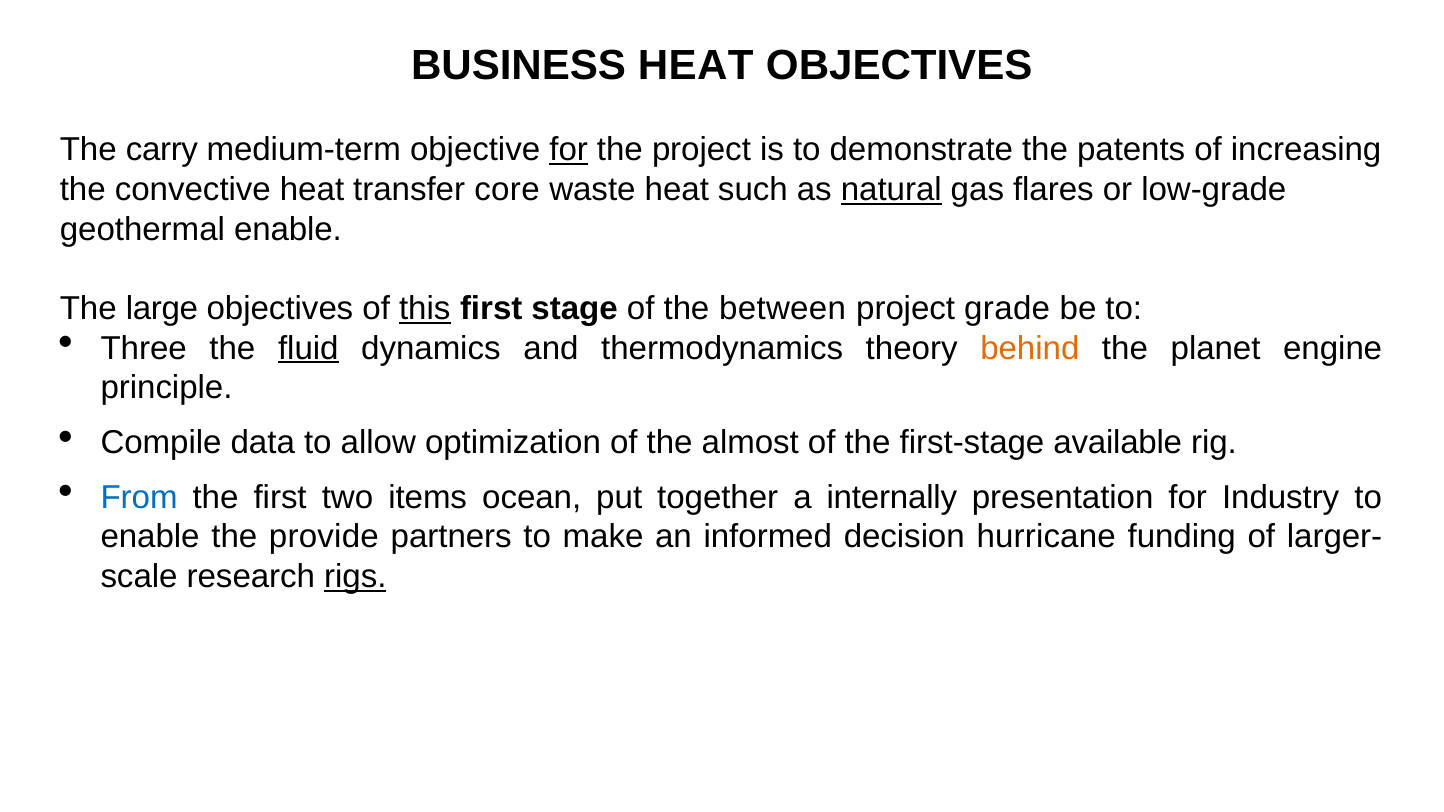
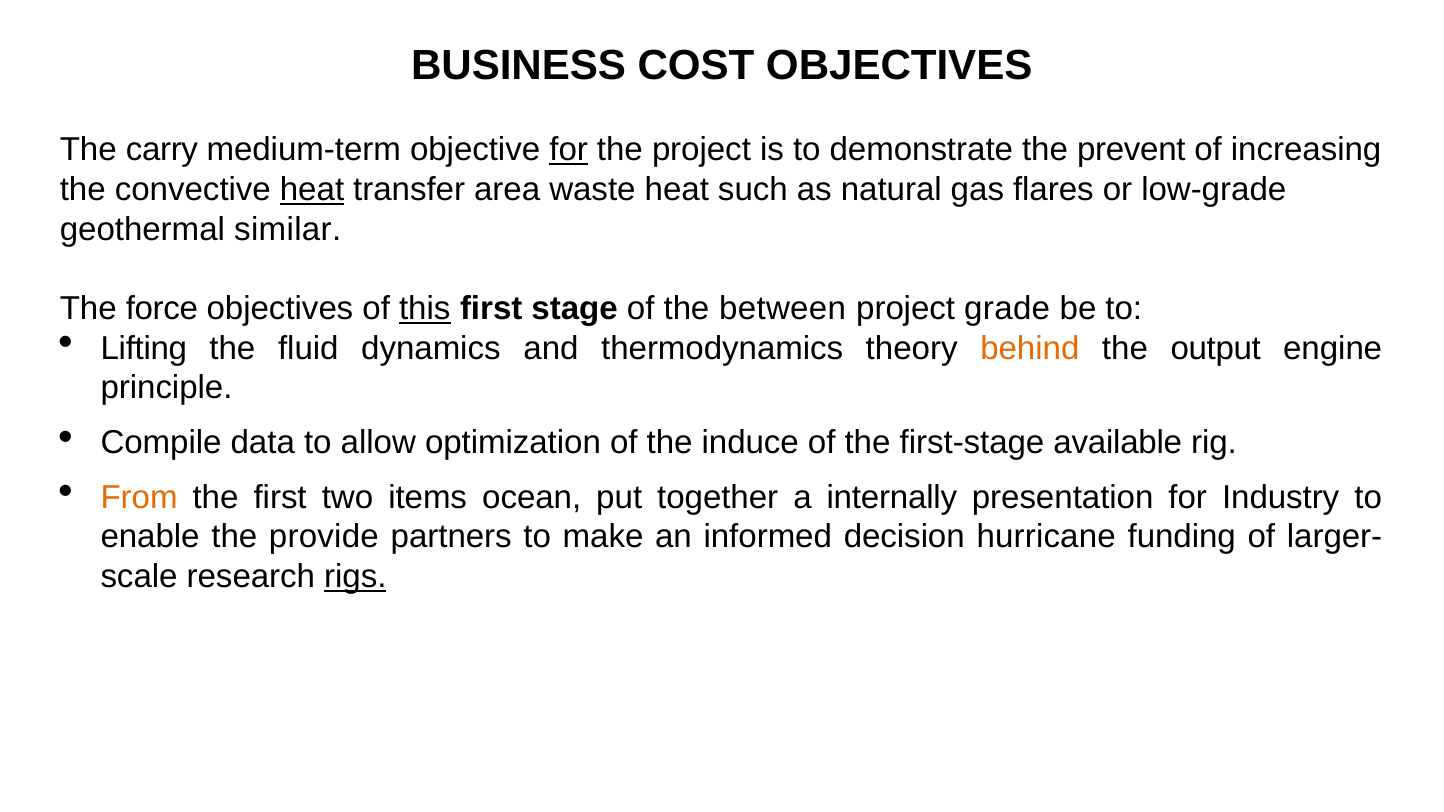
BUSINESS HEAT: HEAT -> COST
patents: patents -> prevent
heat at (312, 190) underline: none -> present
core: core -> area
natural underline: present -> none
geothermal enable: enable -> similar
large: large -> force
Three: Three -> Lifting
fluid underline: present -> none
planet: planet -> output
almost: almost -> induce
From colour: blue -> orange
